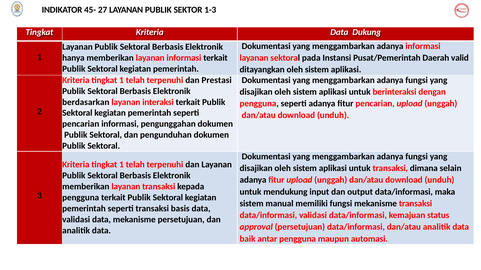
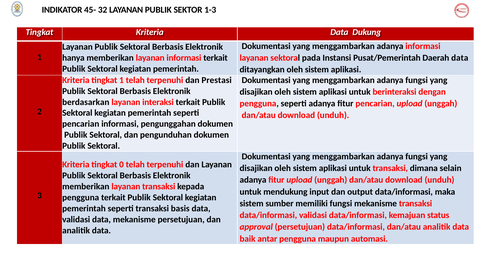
27: 27 -> 32
Daerah valid: valid -> data
1 at (121, 165): 1 -> 0
manual: manual -> sumber
